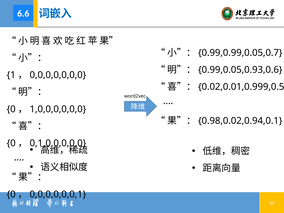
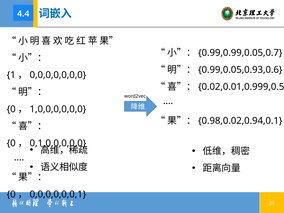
6.6: 6.6 -> 4.4
